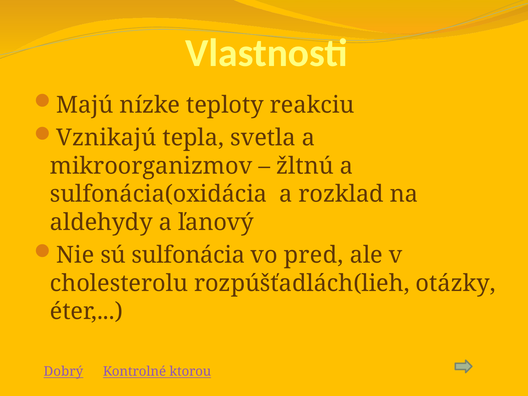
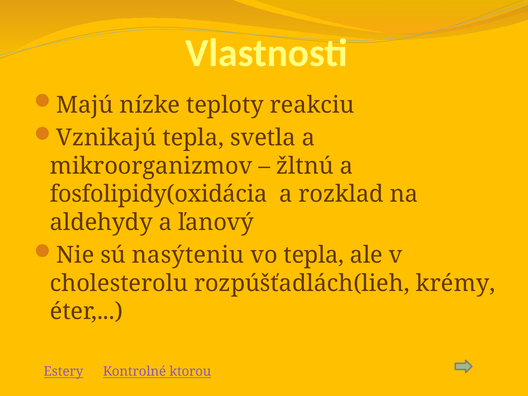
sulfonácia(oxidácia: sulfonácia(oxidácia -> fosfolipidy(oxidácia
sulfonácia: sulfonácia -> nasýteniu
vo pred: pred -> tepla
otázky: otázky -> krémy
Dobrý: Dobrý -> Estery
